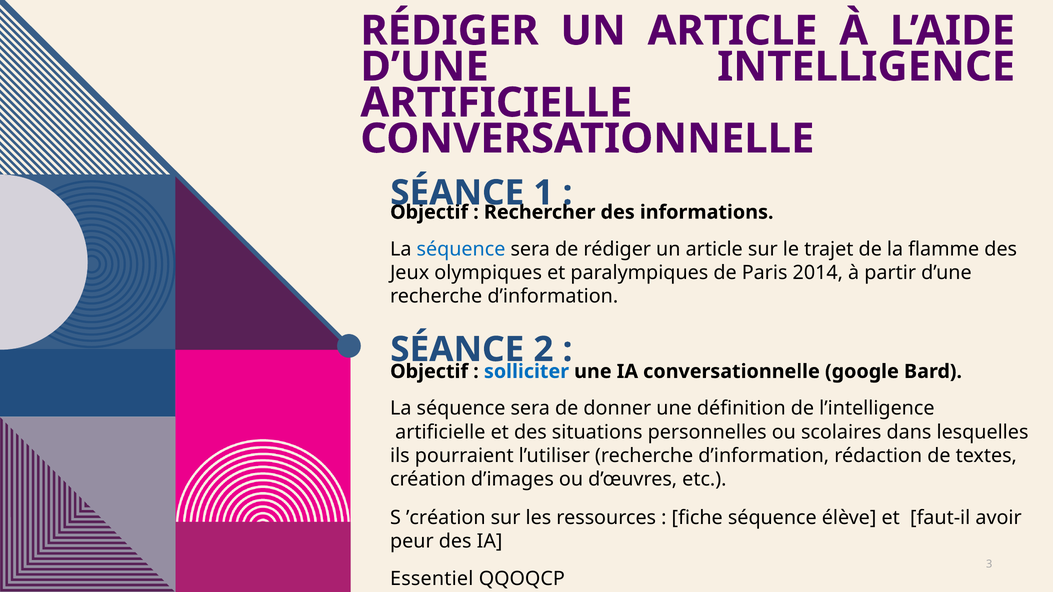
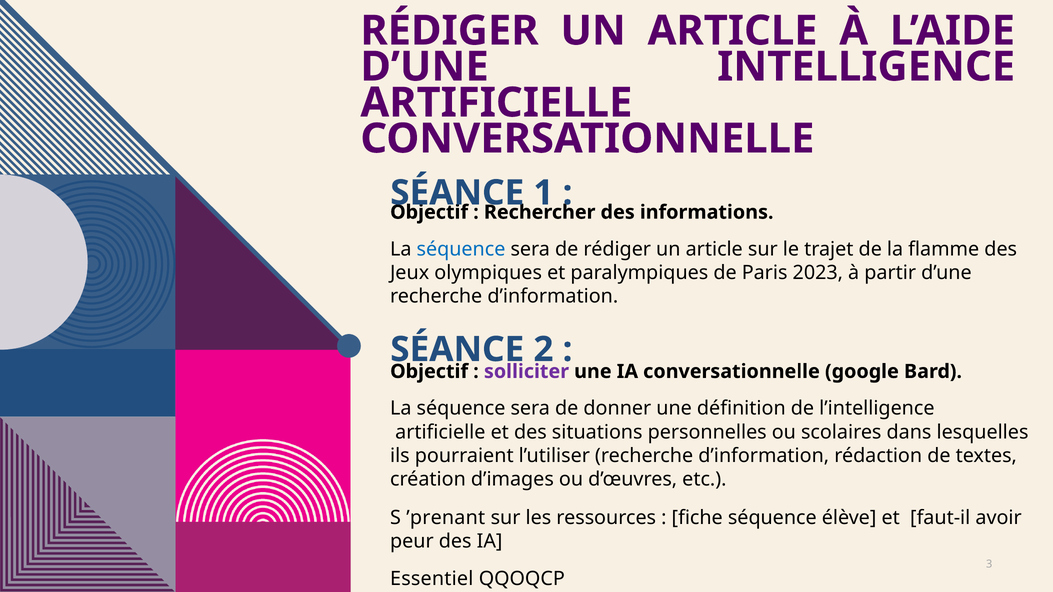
2014: 2014 -> 2023
solliciter colour: blue -> purple
’création: ’création -> ’prenant
